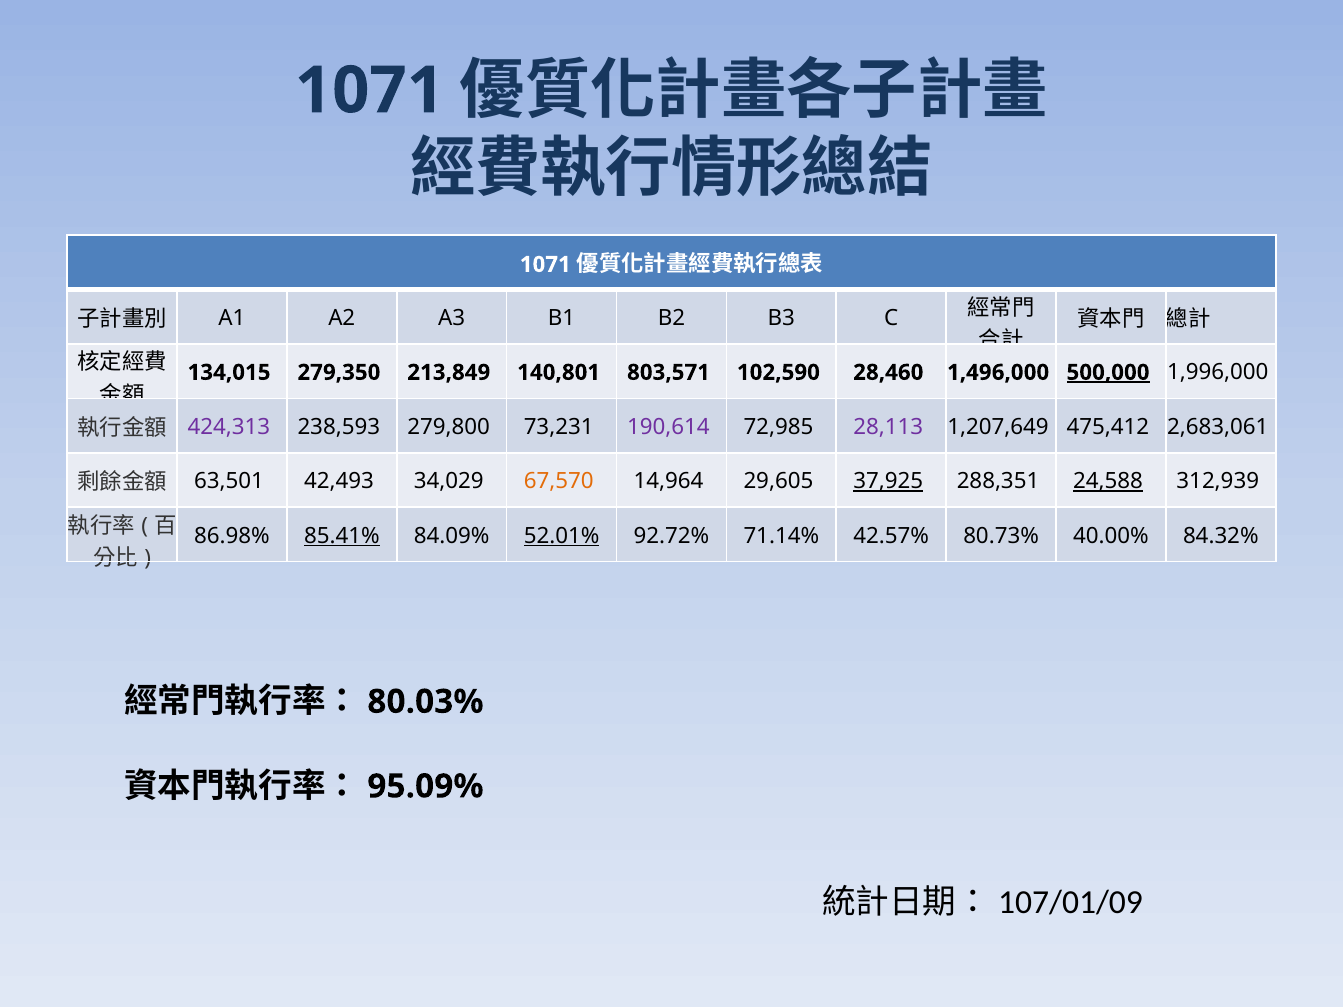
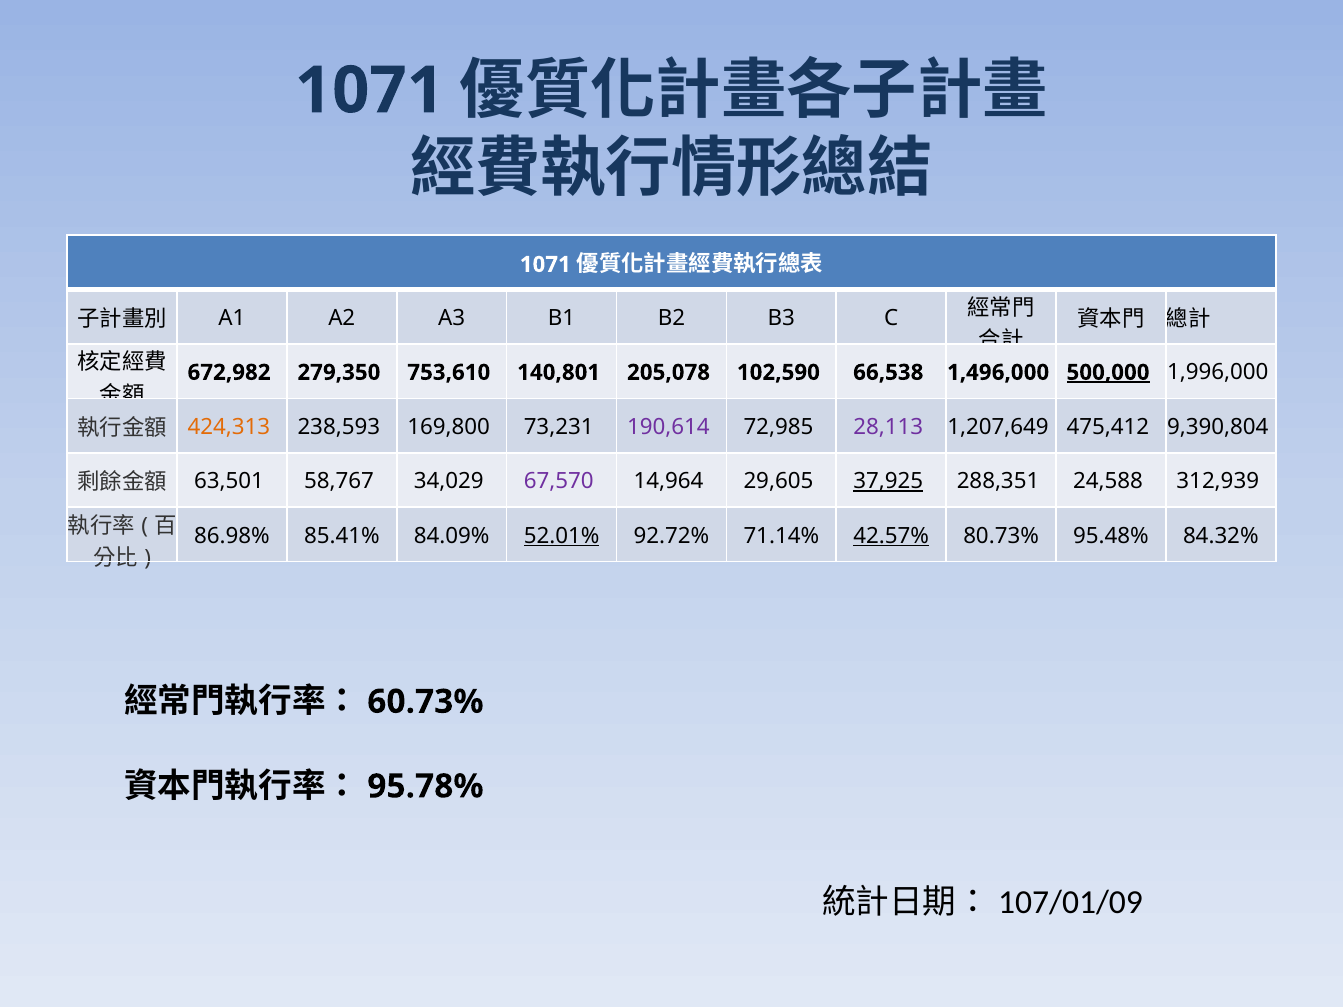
134,015: 134,015 -> 672,982
213,849: 213,849 -> 753,610
803,571: 803,571 -> 205,078
28,460: 28,460 -> 66,538
424,313 colour: purple -> orange
279,800: 279,800 -> 169,800
2,683,061: 2,683,061 -> 9,390,804
42,493: 42,493 -> 58,767
67,570 colour: orange -> purple
24,588 underline: present -> none
85.41% underline: present -> none
42.57% underline: none -> present
40.00%: 40.00% -> 95.48%
80.03%: 80.03% -> 60.73%
95.09%: 95.09% -> 95.78%
